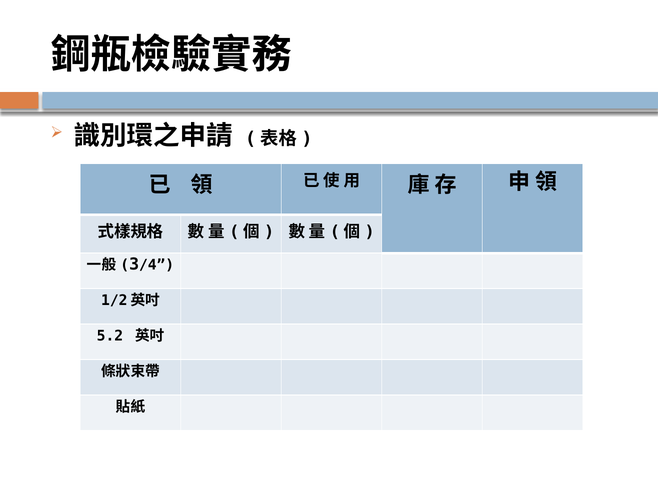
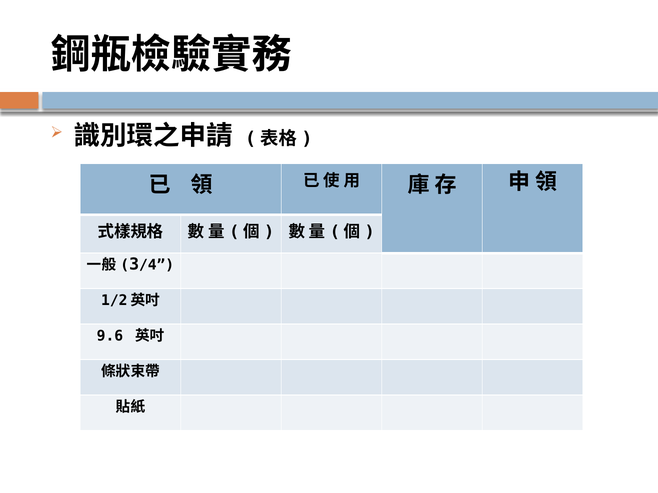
5.2: 5.2 -> 9.6
